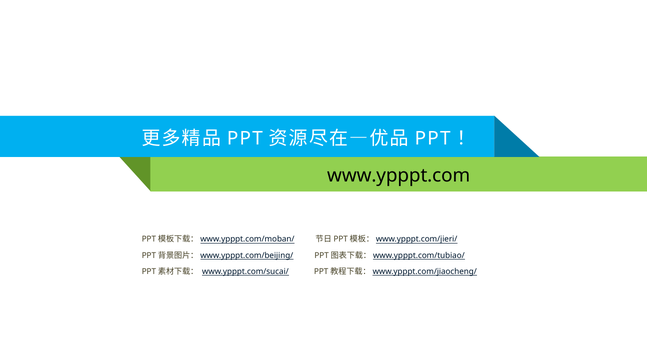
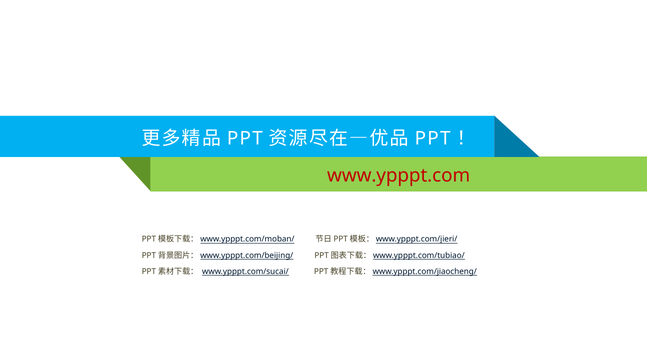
www.ypppt.com colour: black -> red
